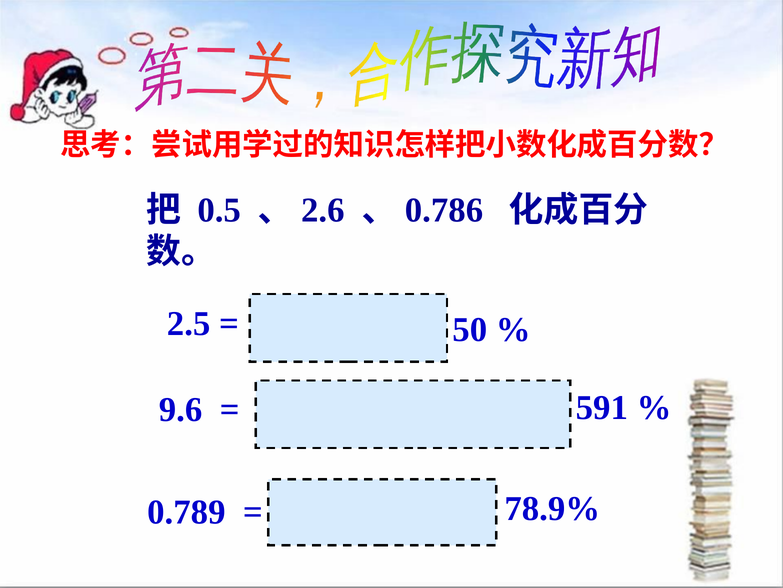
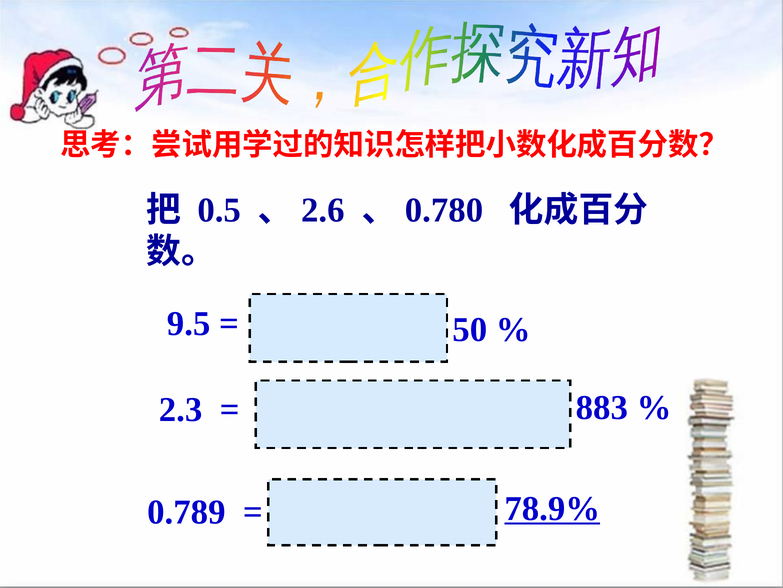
0.786: 0.786 -> 0.780
2.5: 2.5 -> 9.5
591: 591 -> 883
9.6: 9.6 -> 2.3
78.9% underline: none -> present
